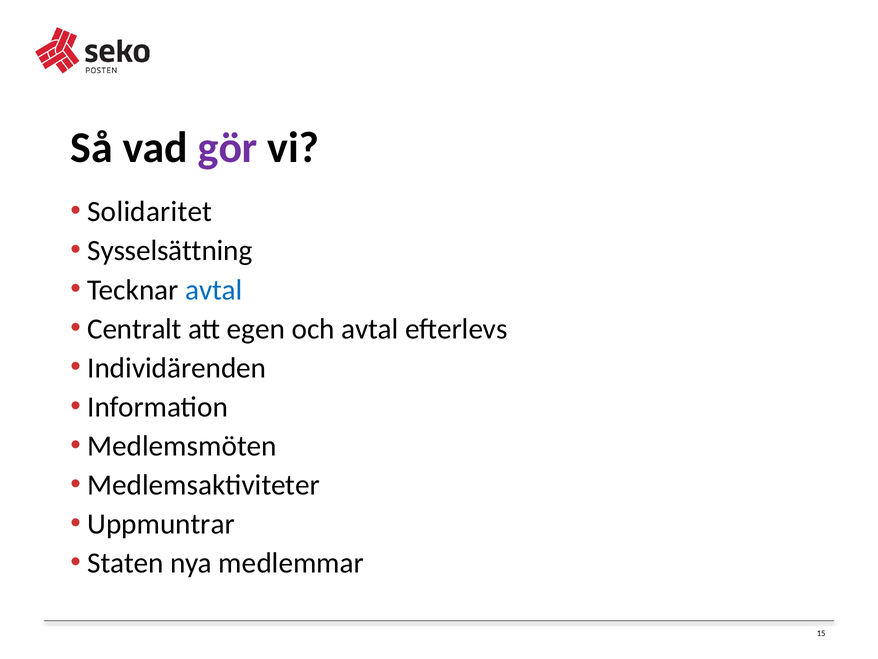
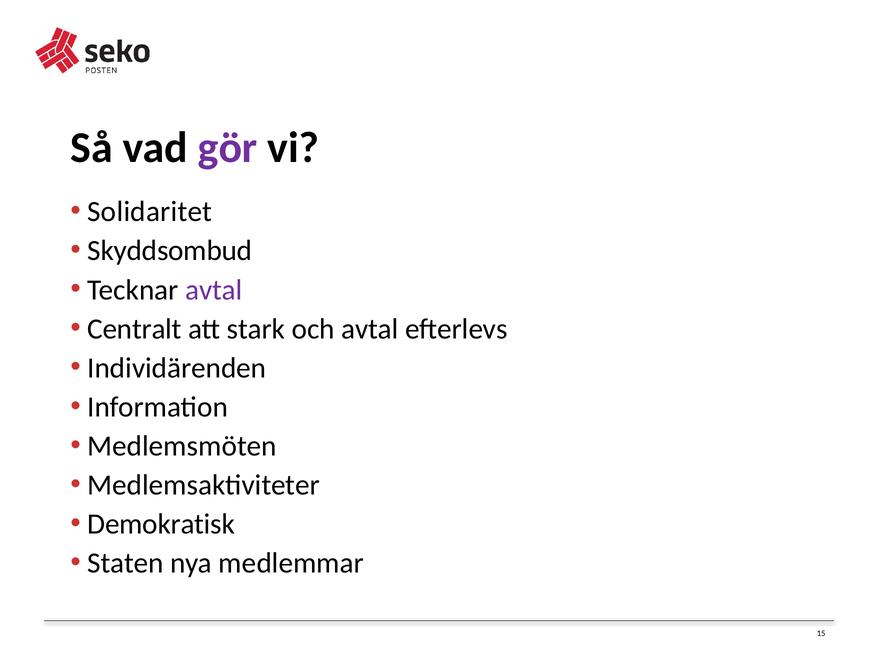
Sysselsättning: Sysselsättning -> Skyddsombud
avtal at (214, 290) colour: blue -> purple
egen: egen -> stark
Uppmuntrar: Uppmuntrar -> Demokratisk
